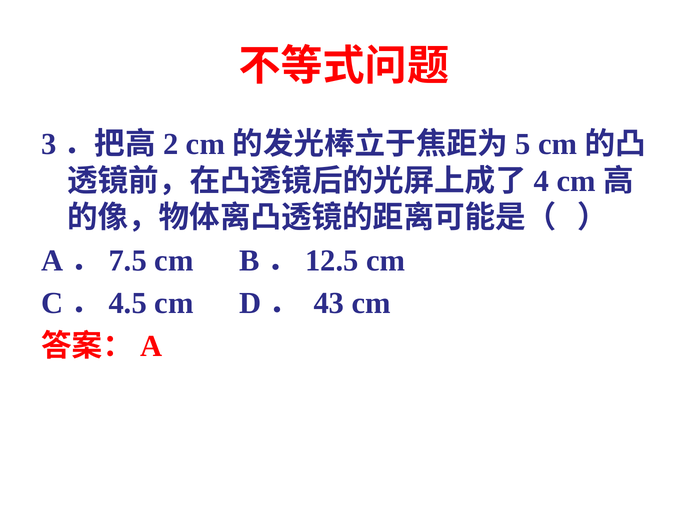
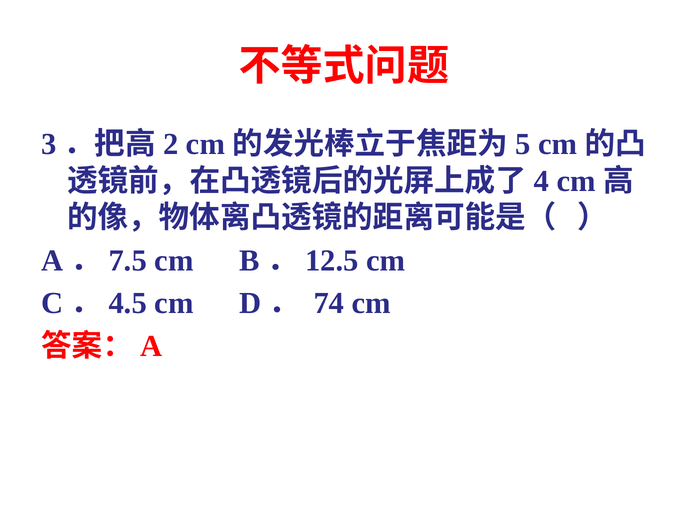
43: 43 -> 74
